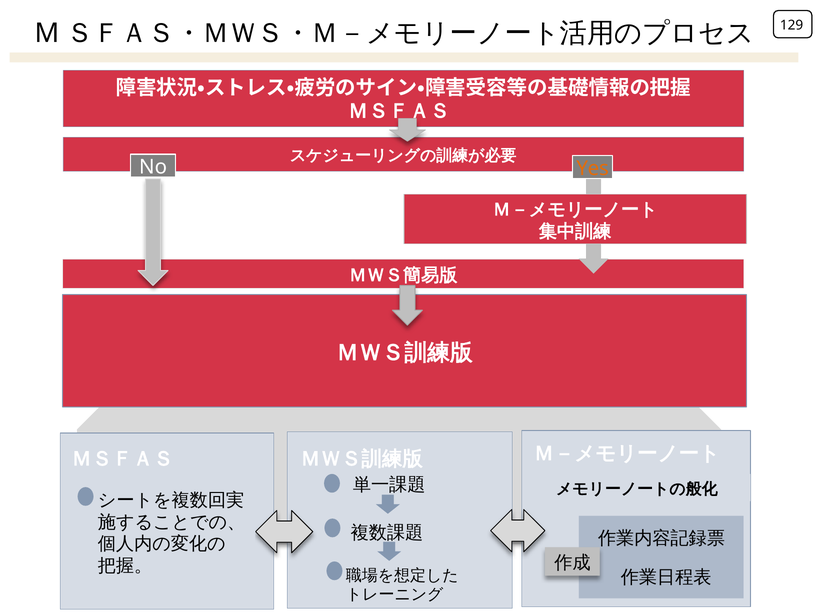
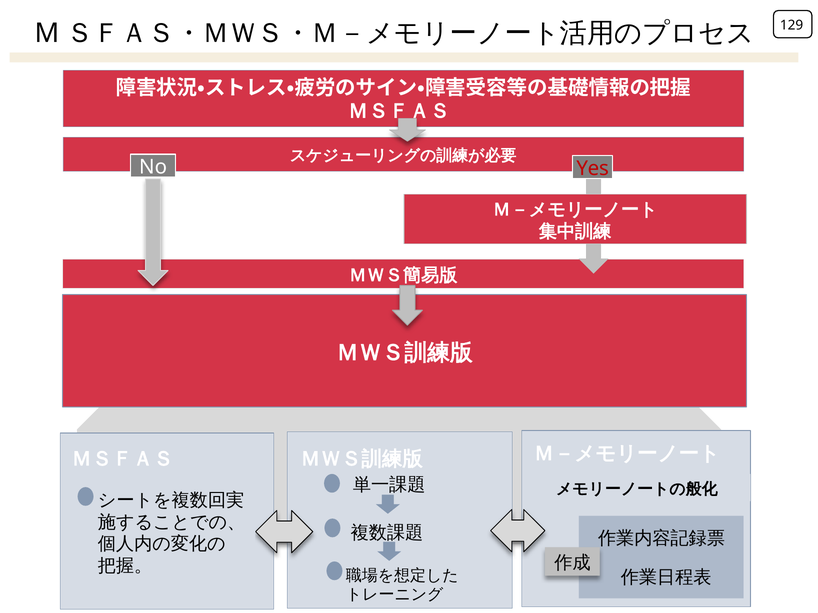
Yes colour: orange -> red
